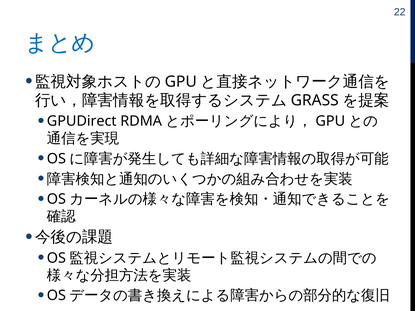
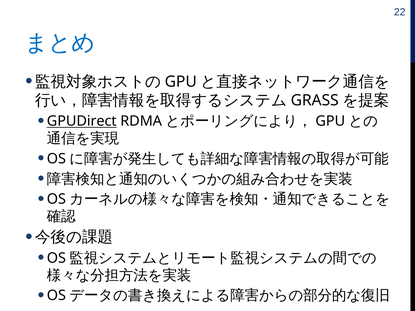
GPUDirect underline: none -> present
